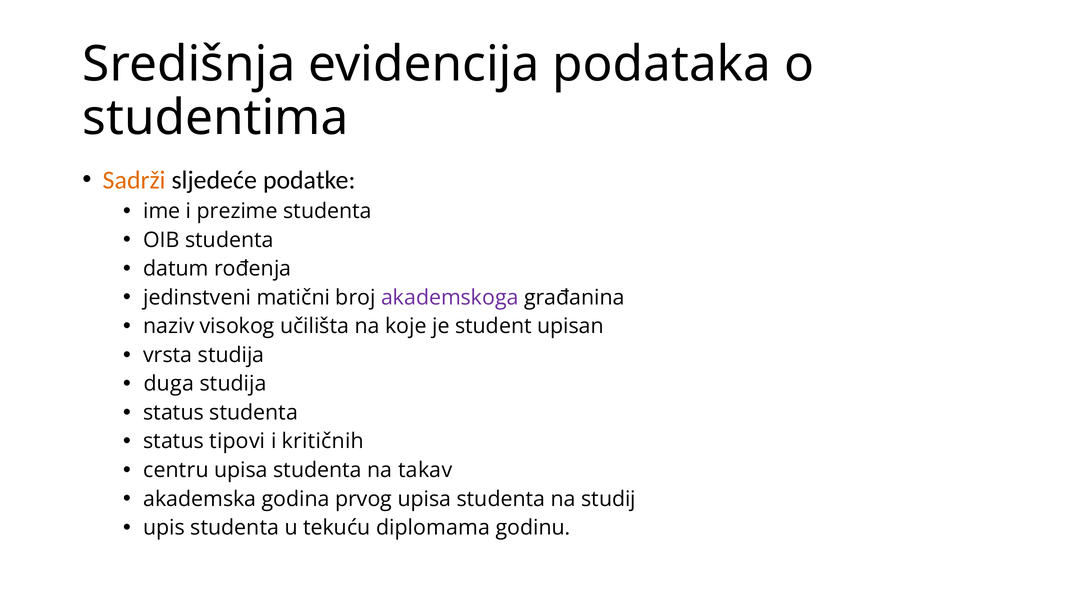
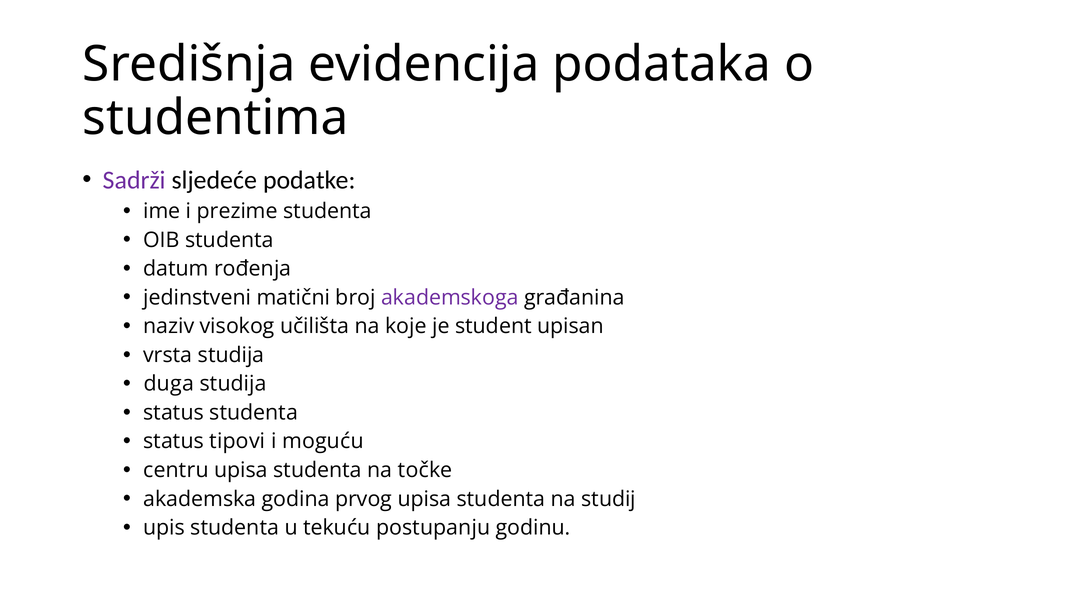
Sadrži colour: orange -> purple
kritičnih: kritičnih -> moguću
takav: takav -> točke
diplomama: diplomama -> postupanju
